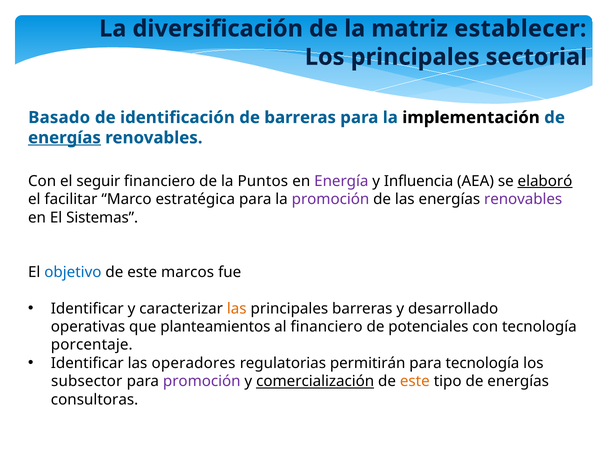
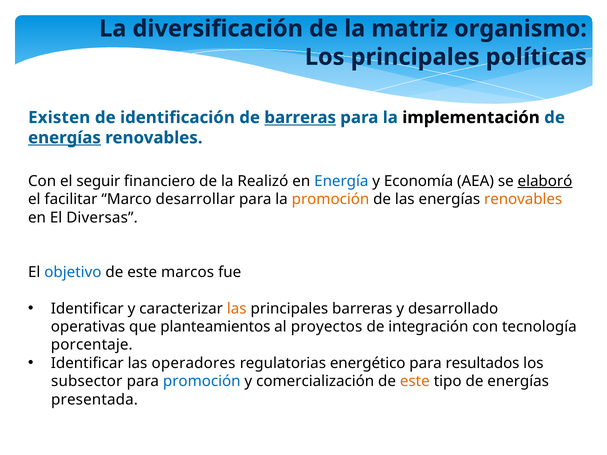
establecer: establecer -> organismo
sectorial: sectorial -> políticas
Basado: Basado -> Existen
barreras at (300, 118) underline: none -> present
Puntos: Puntos -> Realizó
Energía colour: purple -> blue
Influencia: Influencia -> Economía
estratégica: estratégica -> desarrollar
promoción at (331, 199) colour: purple -> orange
renovables at (523, 199) colour: purple -> orange
Sistemas: Sistemas -> Diversas
al financiero: financiero -> proyectos
potenciales: potenciales -> integración
permitirán: permitirán -> energético
para tecnología: tecnología -> resultados
promoción at (202, 382) colour: purple -> blue
comercialización underline: present -> none
consultoras: consultoras -> presentada
